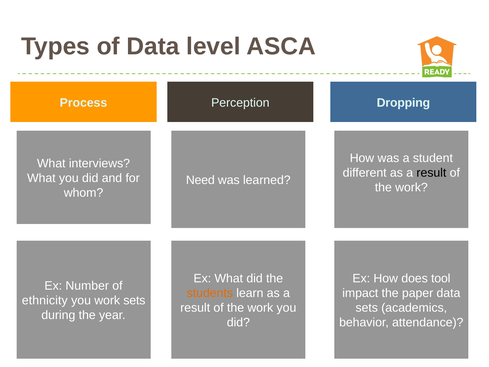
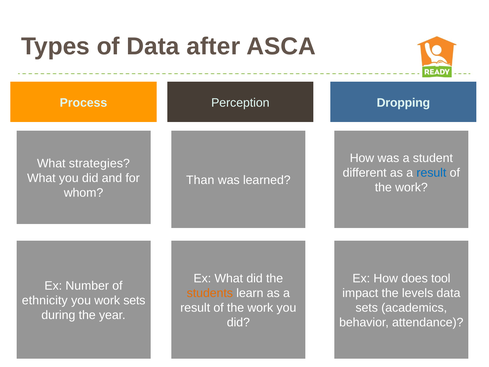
level: level -> after
interviews: interviews -> strategies
result at (431, 173) colour: black -> blue
Need: Need -> Than
paper: paper -> levels
